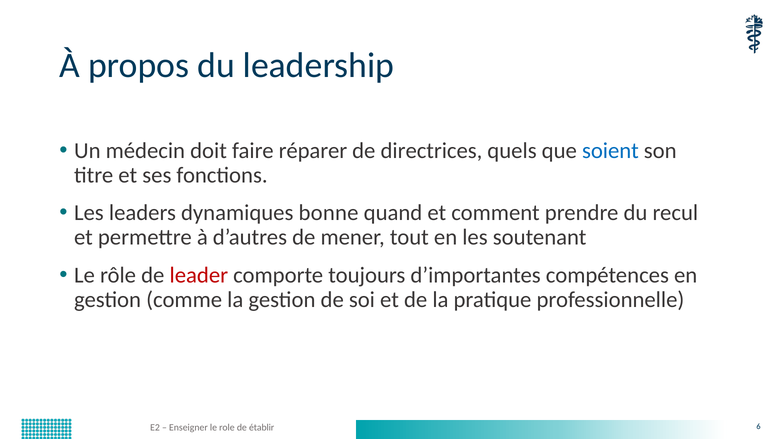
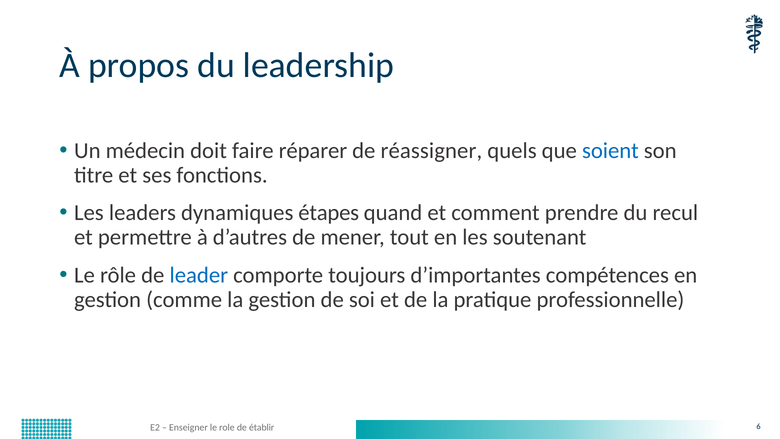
directrices: directrices -> réassigner
bonne: bonne -> étapes
leader colour: red -> blue
